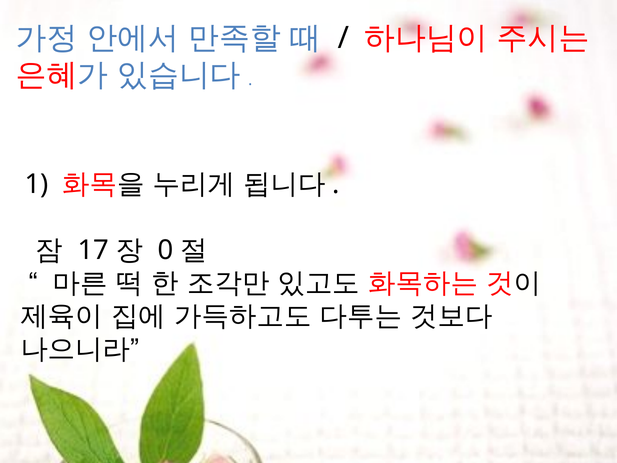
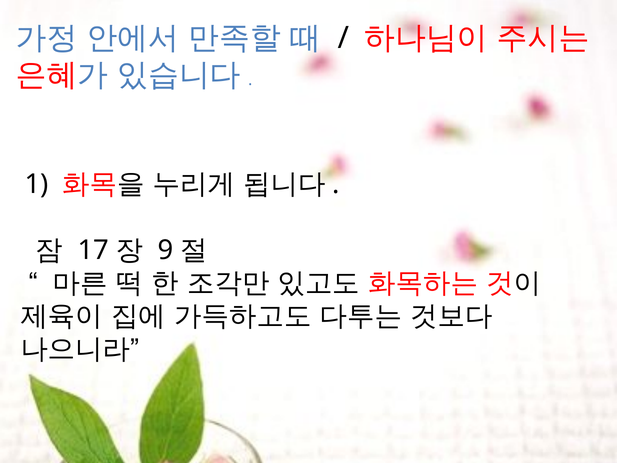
0: 0 -> 9
